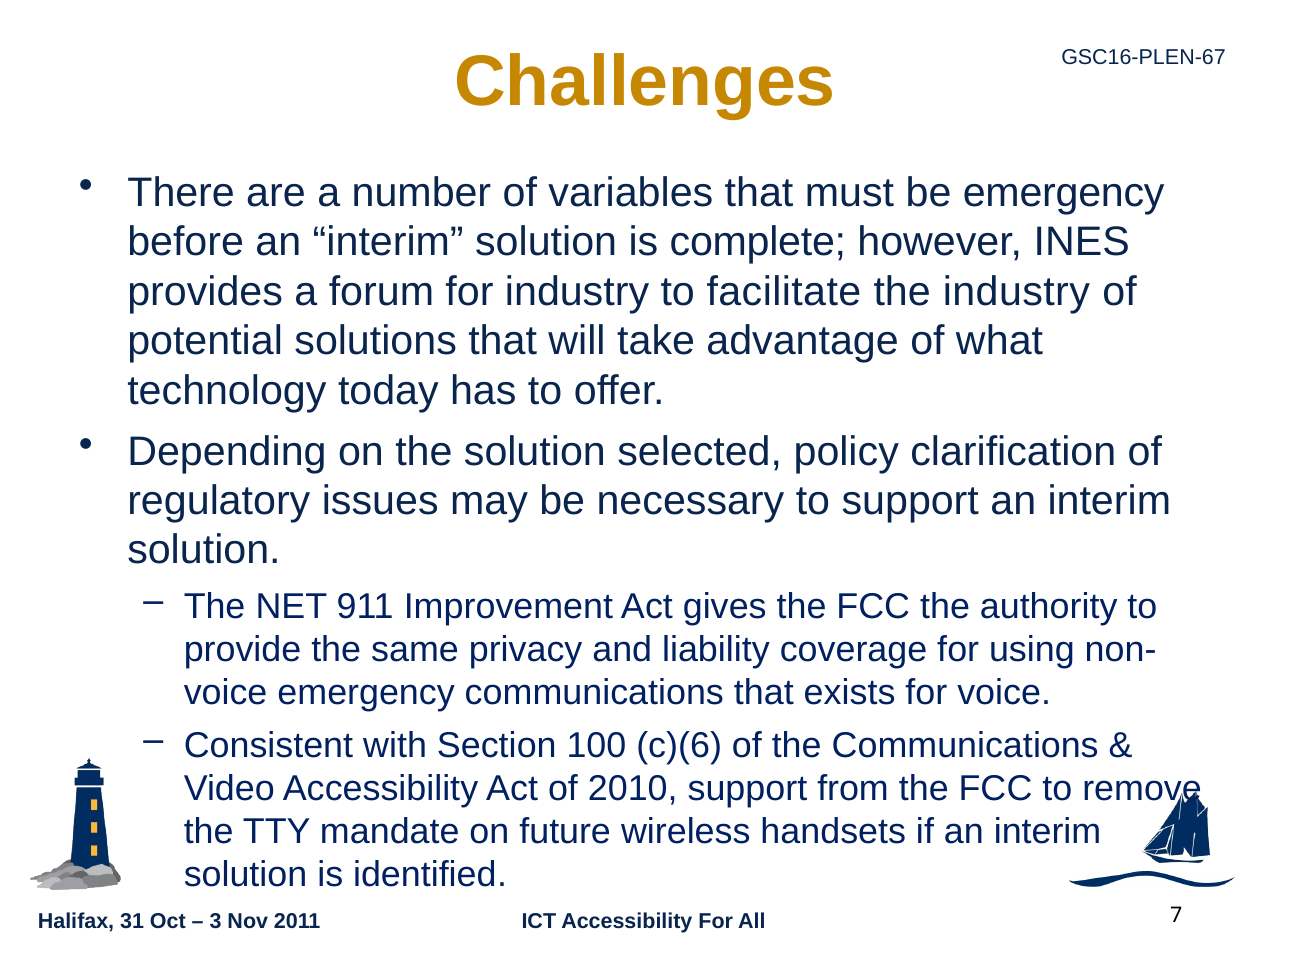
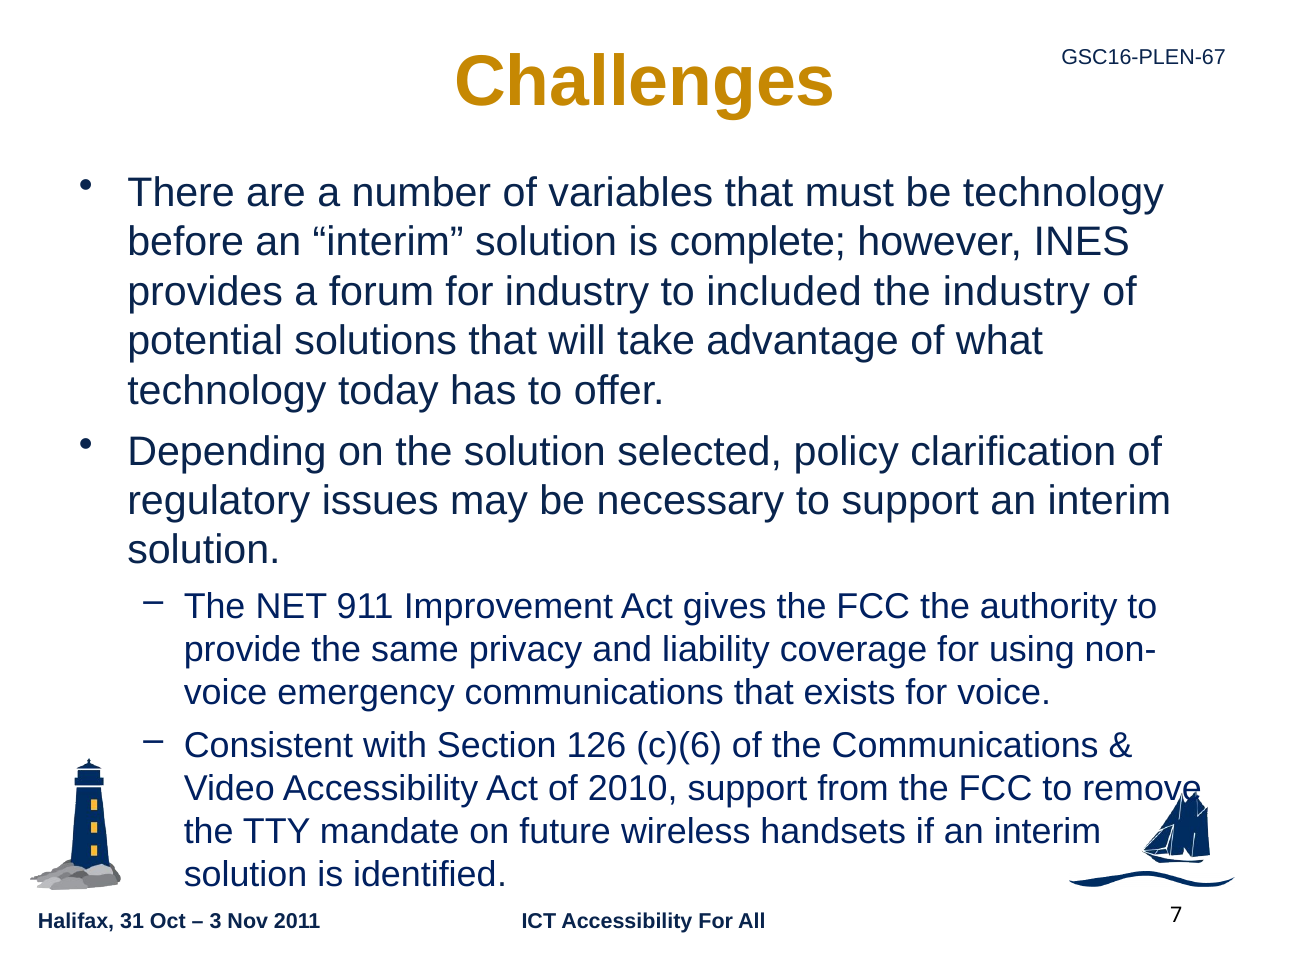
be emergency: emergency -> technology
facilitate: facilitate -> included
100: 100 -> 126
